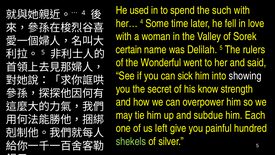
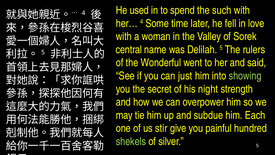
certain: certain -> central
sick: sick -> just
showing colour: white -> light green
know: know -> night
left: left -> stir
